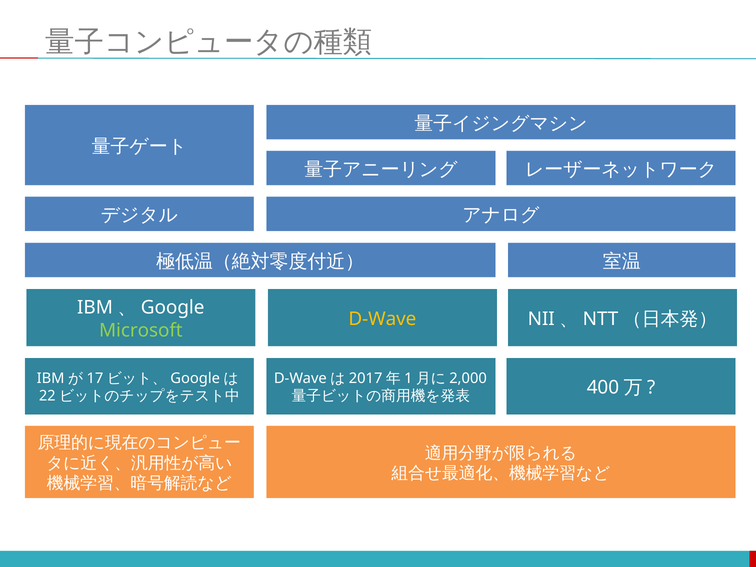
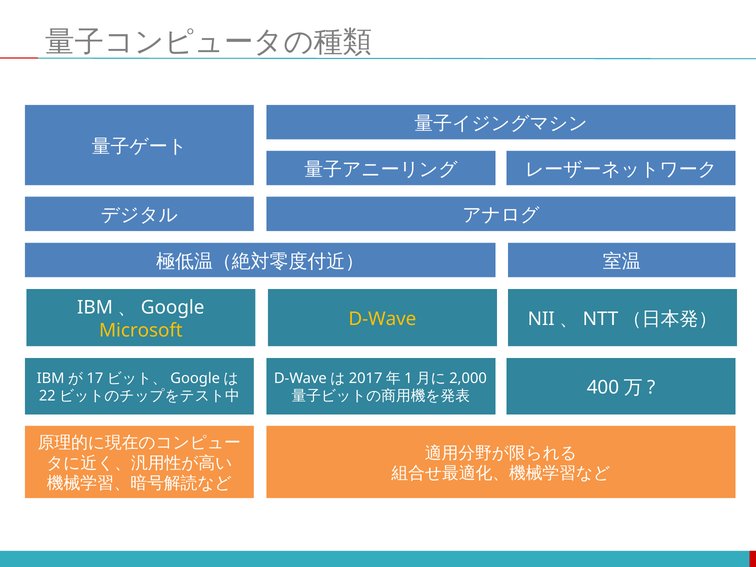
Microsoft colour: light green -> yellow
